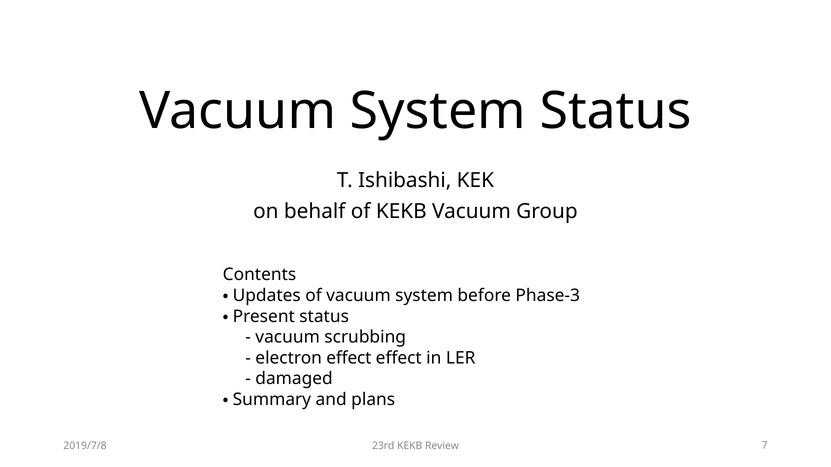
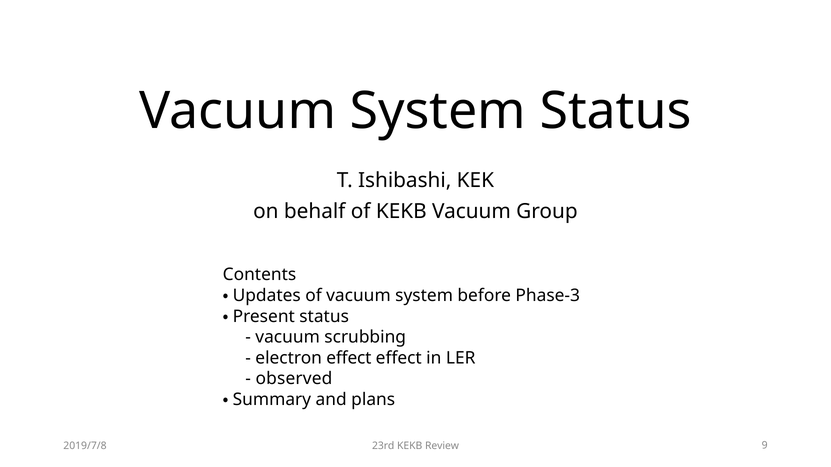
damaged: damaged -> observed
7: 7 -> 9
